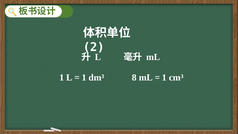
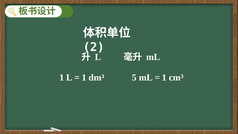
8: 8 -> 5
